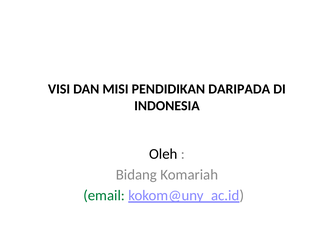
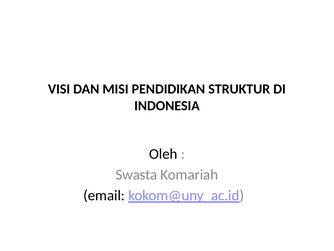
DARIPADA: DARIPADA -> STRUKTUR
Bidang: Bidang -> Swasta
email colour: green -> black
